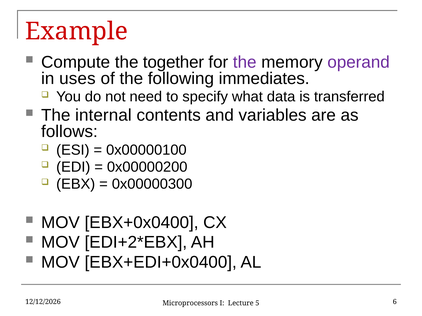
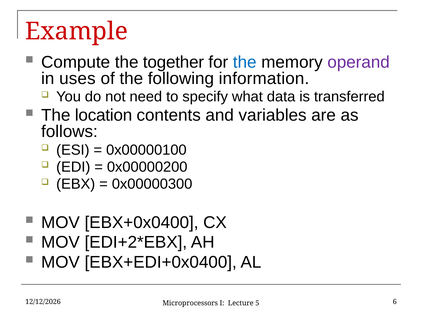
the at (245, 62) colour: purple -> blue
immediates: immediates -> information
internal: internal -> location
